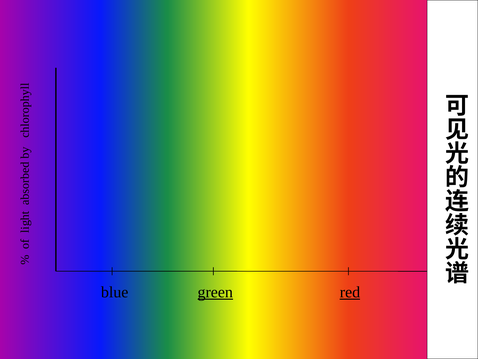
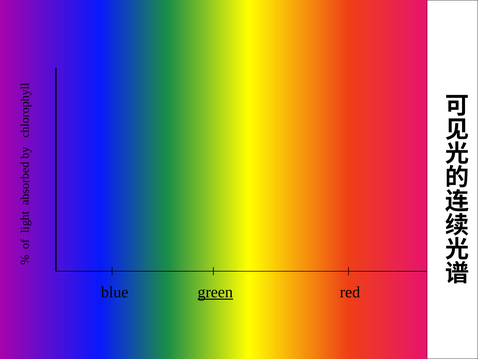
red underline: present -> none
